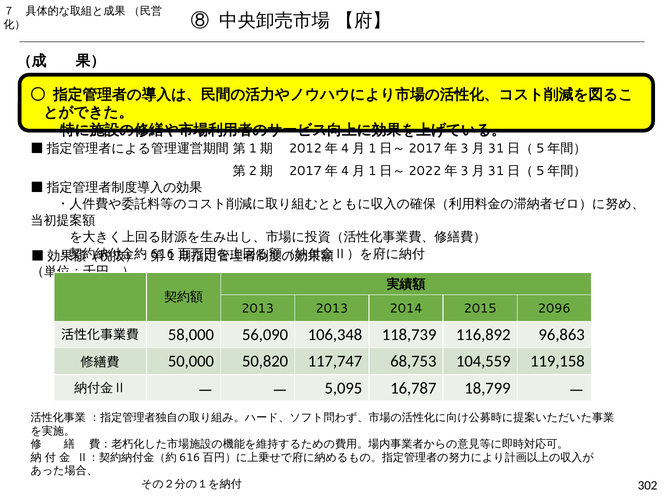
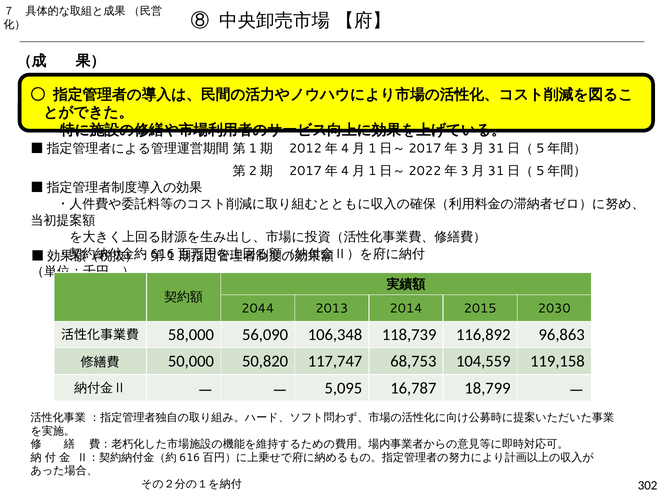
2013 at (258, 309): 2013 -> 2044
2096: 2096 -> 2030
